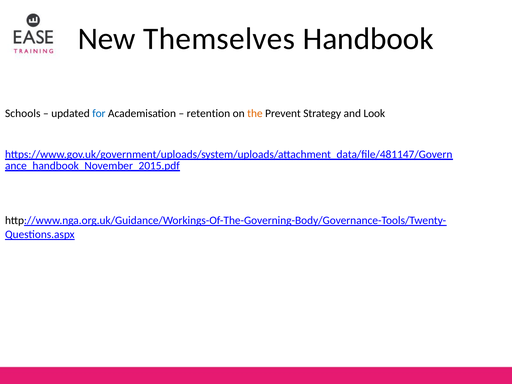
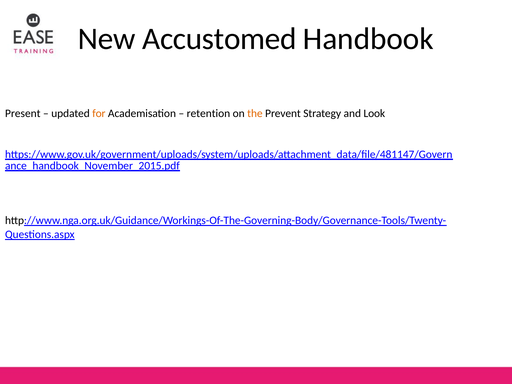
Themselves: Themselves -> Accustomed
Schools: Schools -> Present
for colour: blue -> orange
